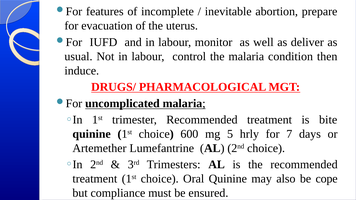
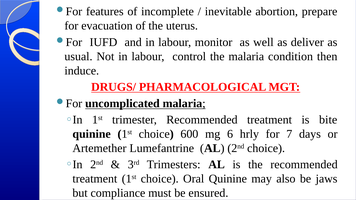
5: 5 -> 6
cope: cope -> jaws
